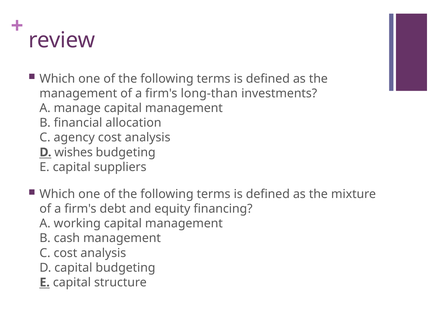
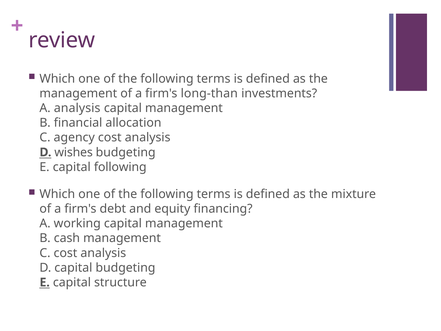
A manage: manage -> analysis
capital suppliers: suppliers -> following
